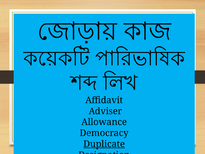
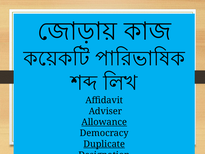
Allowance underline: none -> present
